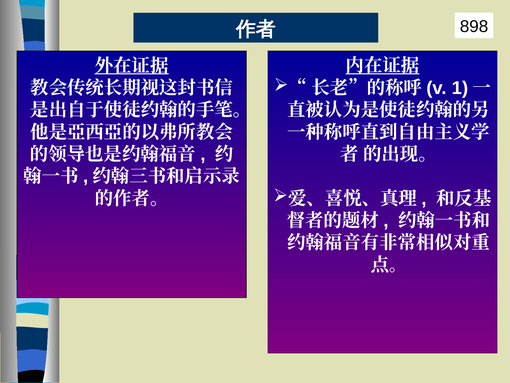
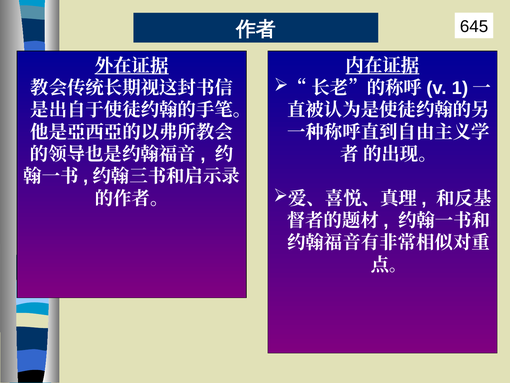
898: 898 -> 645
